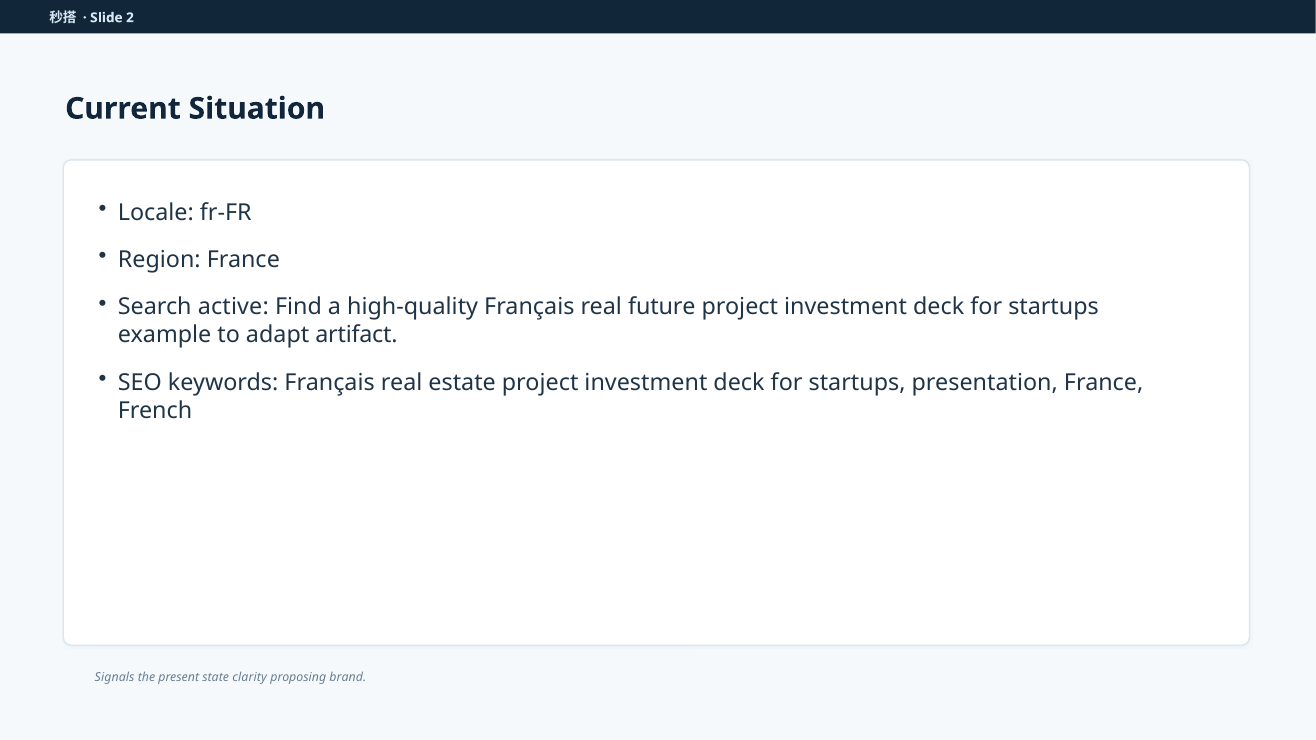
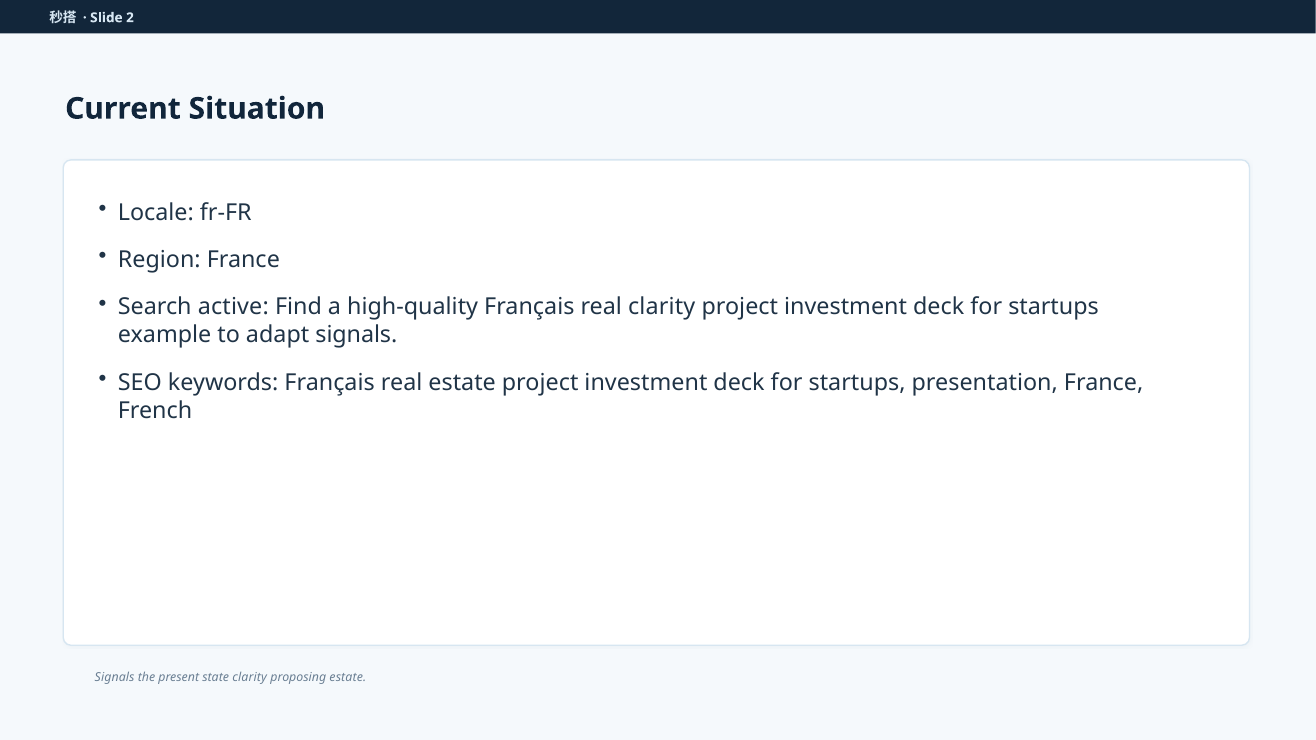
real future: future -> clarity
adapt artifact: artifact -> signals
proposing brand: brand -> estate
